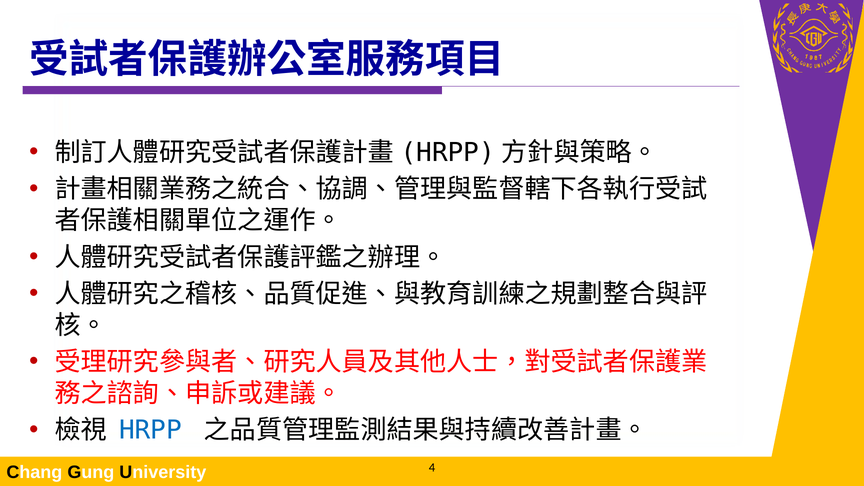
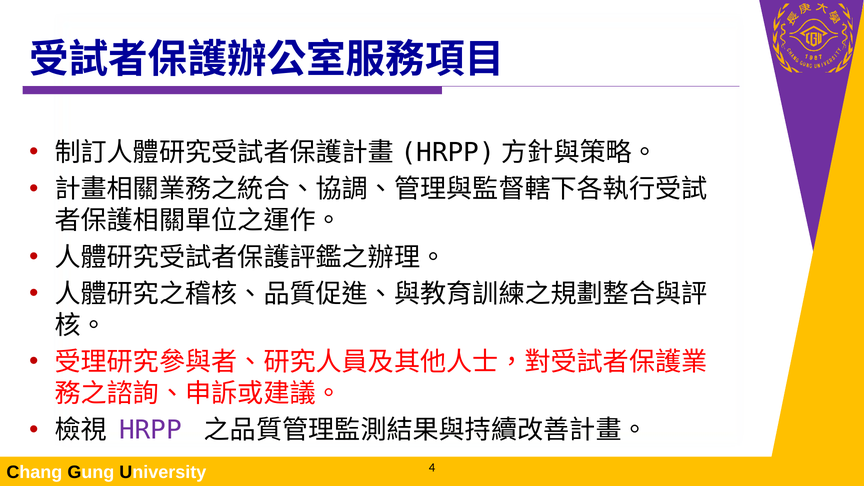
HRPP colour: blue -> purple
